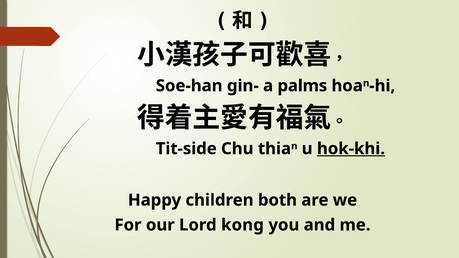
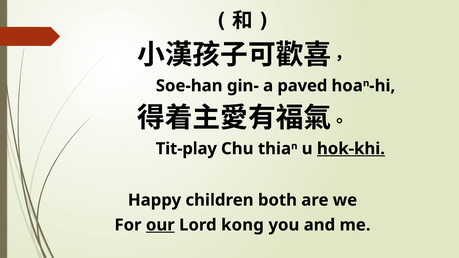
palms: palms -> paved
Tit-side: Tit-side -> Tit-play
our underline: none -> present
